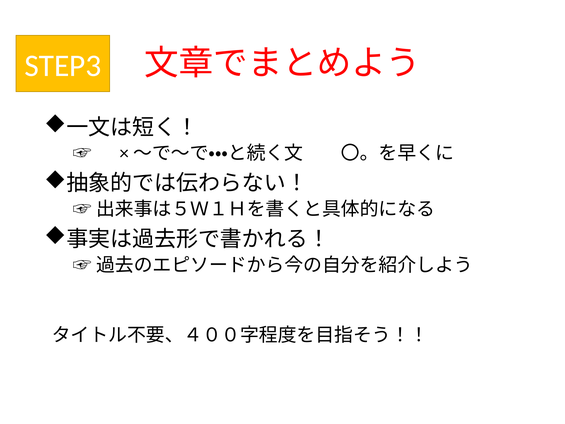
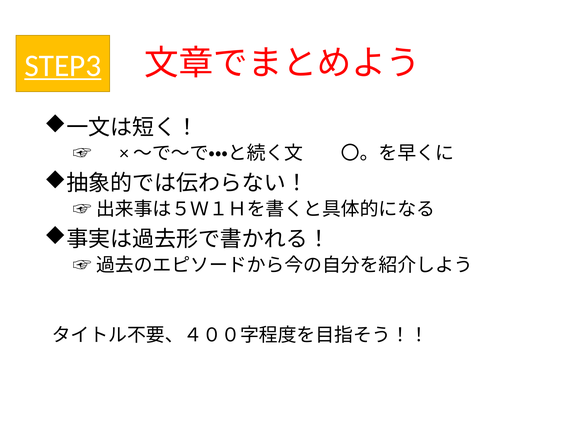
STEP3 underline: none -> present
